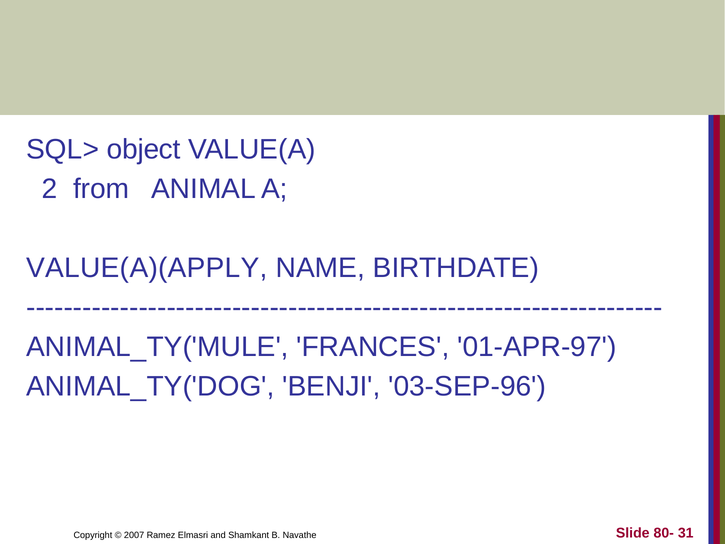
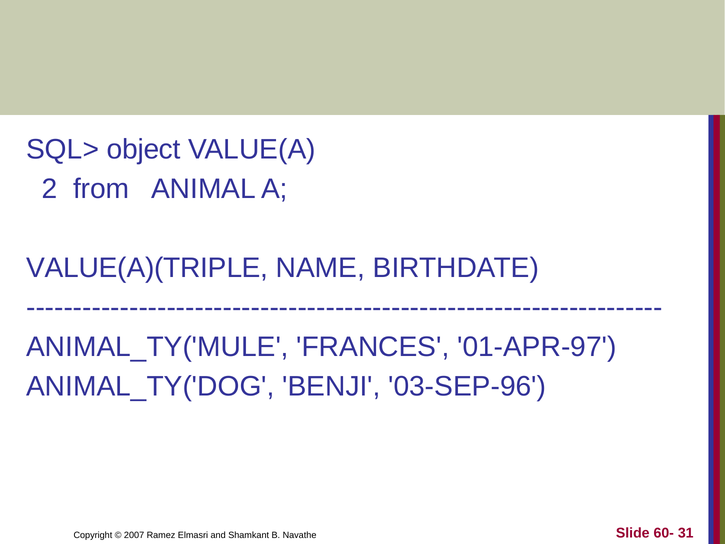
VALUE(A)(APPLY: VALUE(A)(APPLY -> VALUE(A)(TRIPLE
80-: 80- -> 60-
